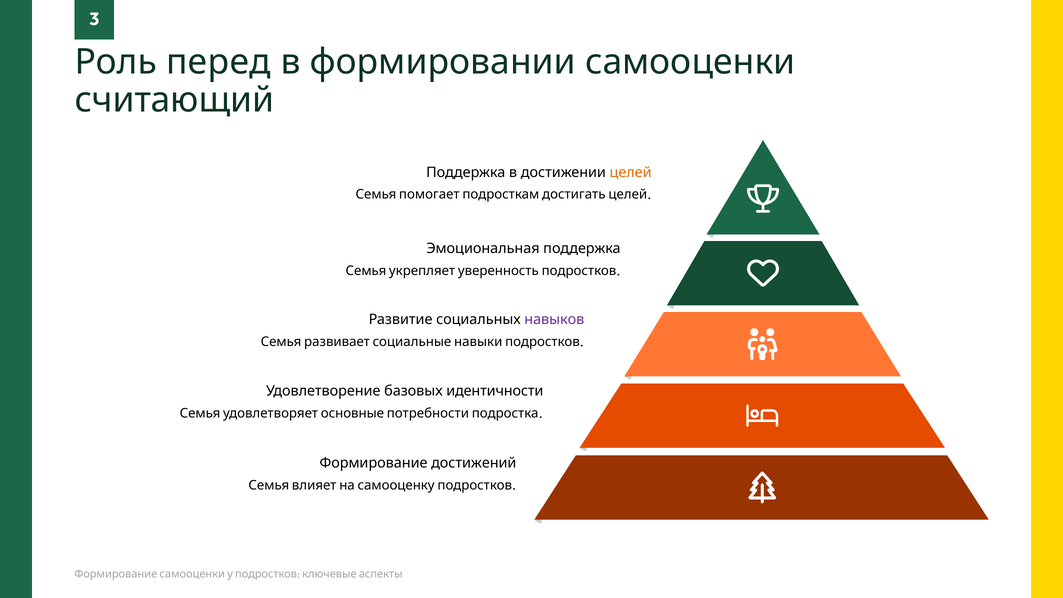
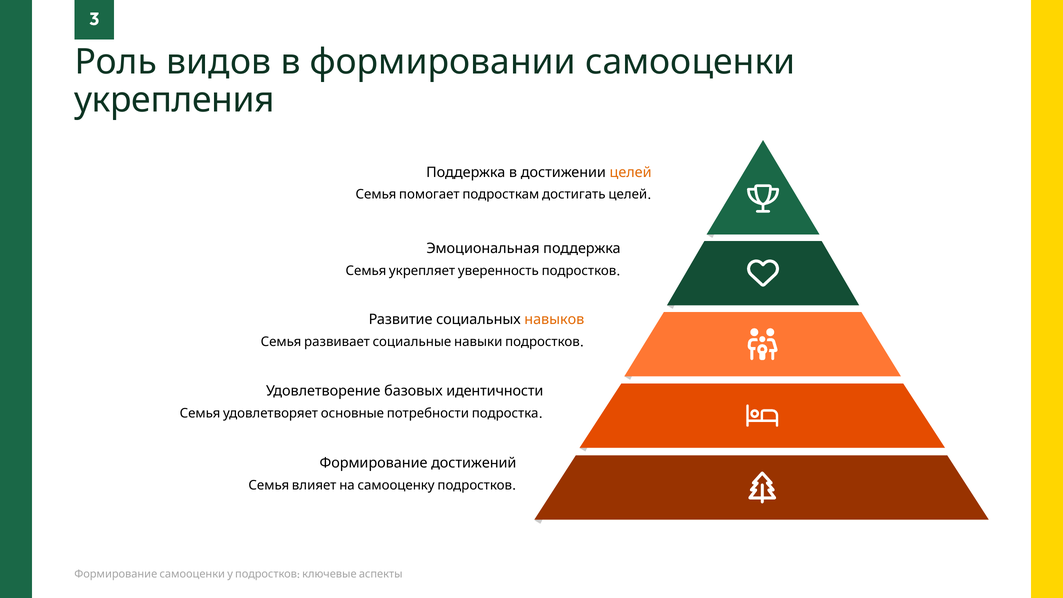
перед: перед -> видов
считающий: считающий -> укрепления
навыков colour: purple -> orange
